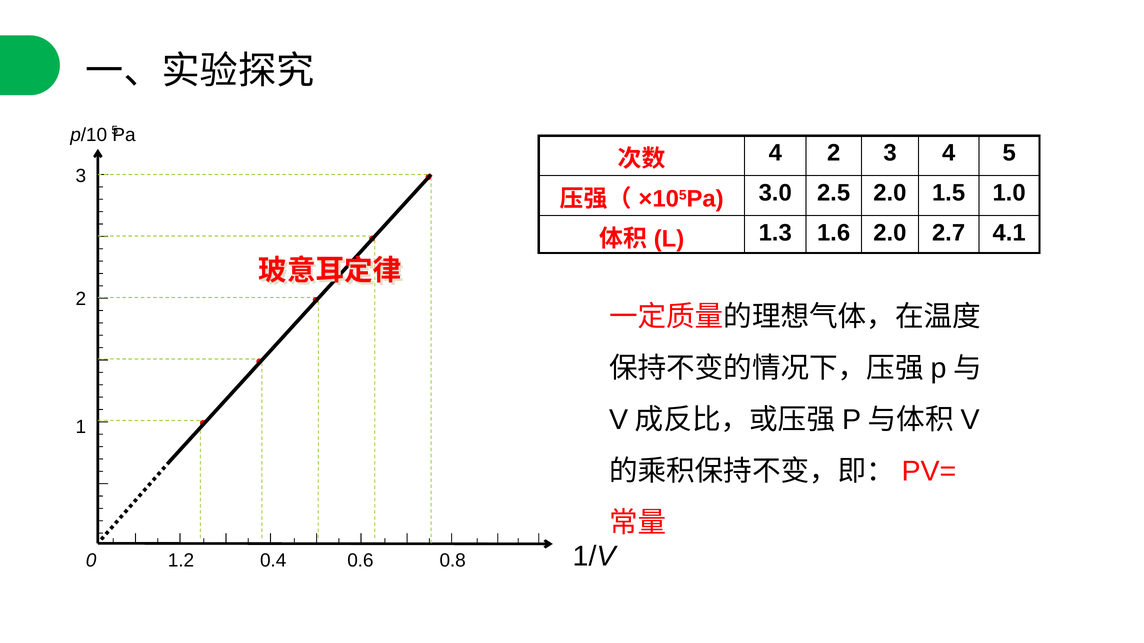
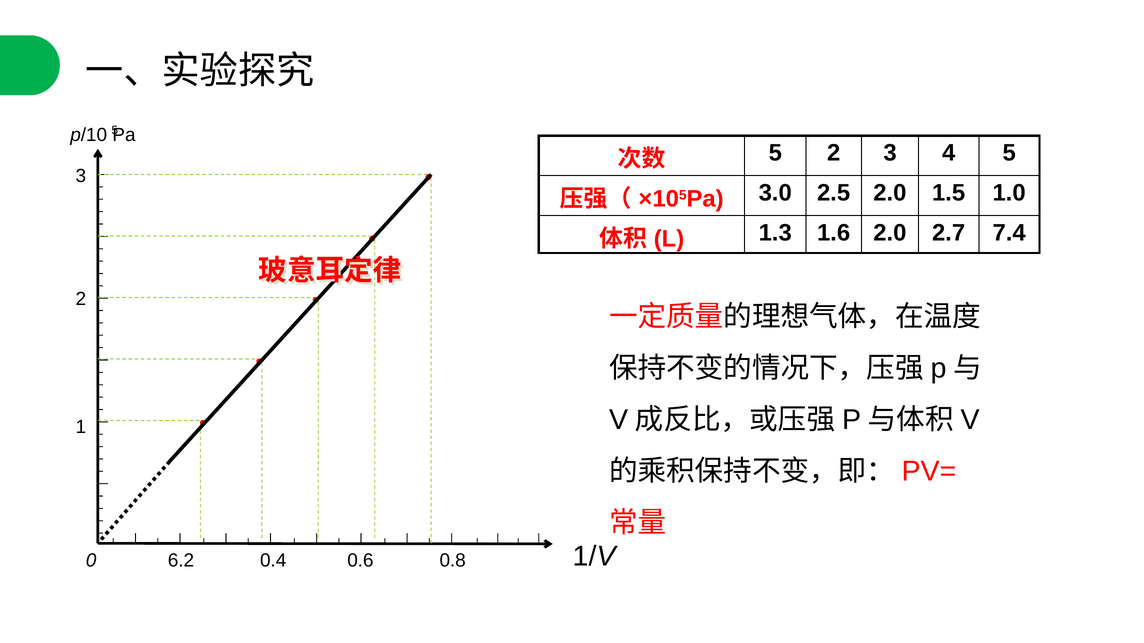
4 at (775, 153): 4 -> 5
4.1: 4.1 -> 7.4
1.2: 1.2 -> 6.2
